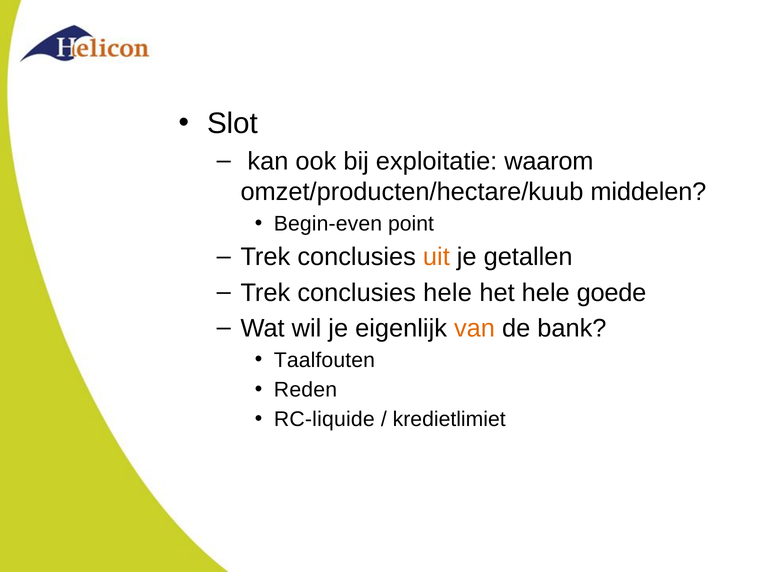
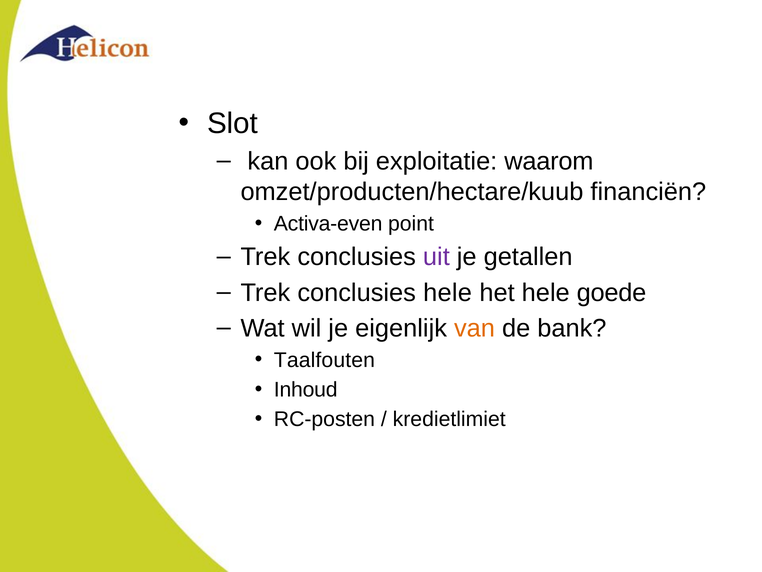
middelen: middelen -> financiën
Begin-even: Begin-even -> Activa-even
uit colour: orange -> purple
Reden: Reden -> Inhoud
RC-liquide: RC-liquide -> RC-posten
